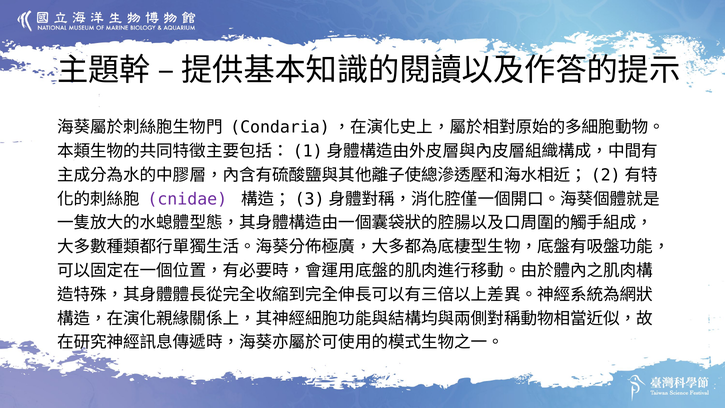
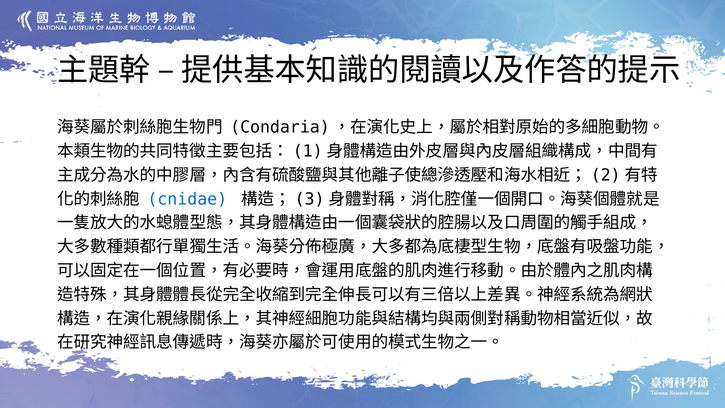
cnidae colour: purple -> blue
